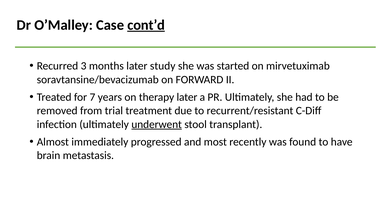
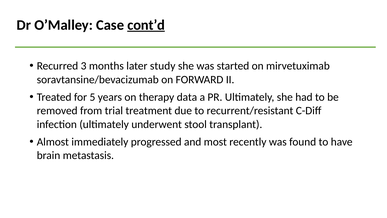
7: 7 -> 5
therapy later: later -> data
underwent underline: present -> none
